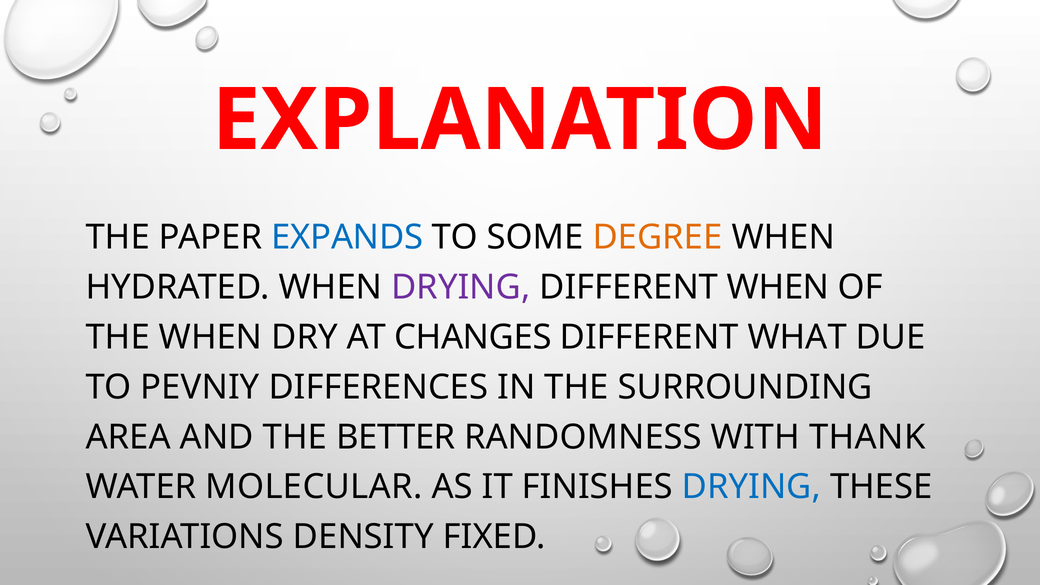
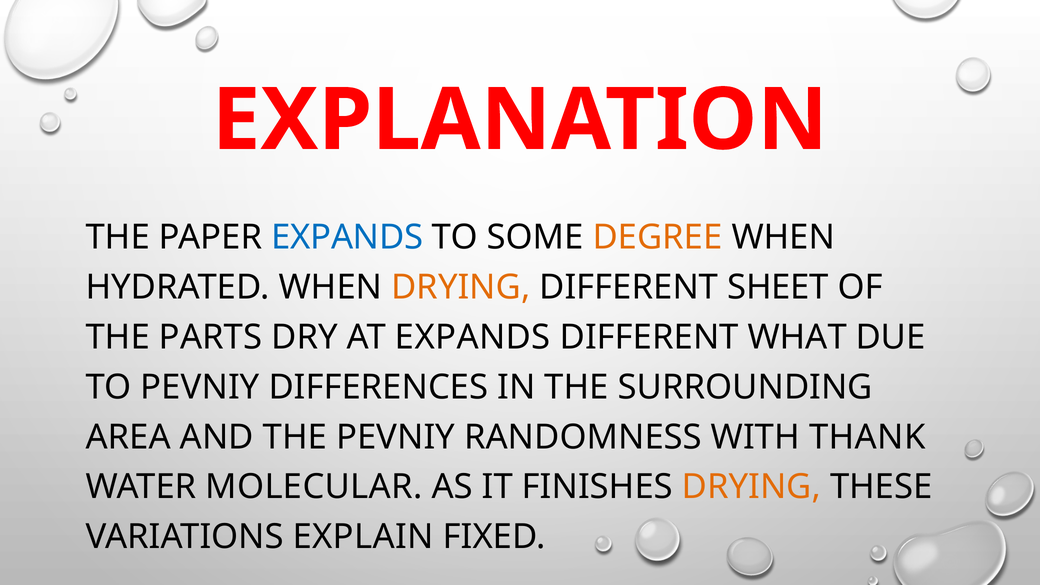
DRYING at (461, 287) colour: purple -> orange
DIFFERENT WHEN: WHEN -> SHEET
THE WHEN: WHEN -> PARTS
AT CHANGES: CHANGES -> EXPANDS
THE BETTER: BETTER -> PEVNIY
DRYING at (751, 487) colour: blue -> orange
DENSITY: DENSITY -> EXPLAIN
